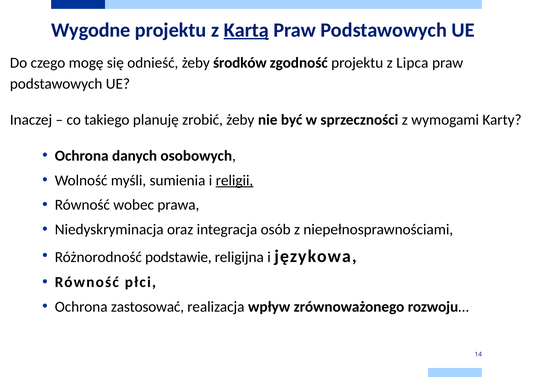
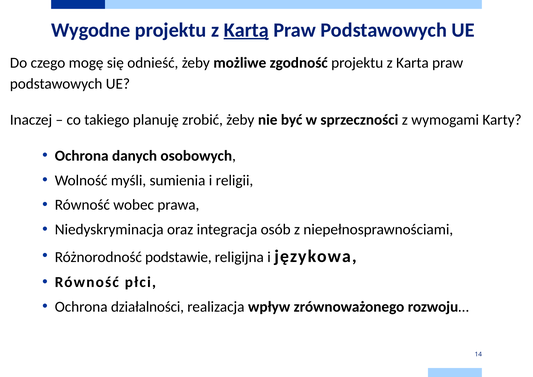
środków: środków -> możliwe
Lipca: Lipca -> Karta
religii underline: present -> none
zastosować: zastosować -> działalności
